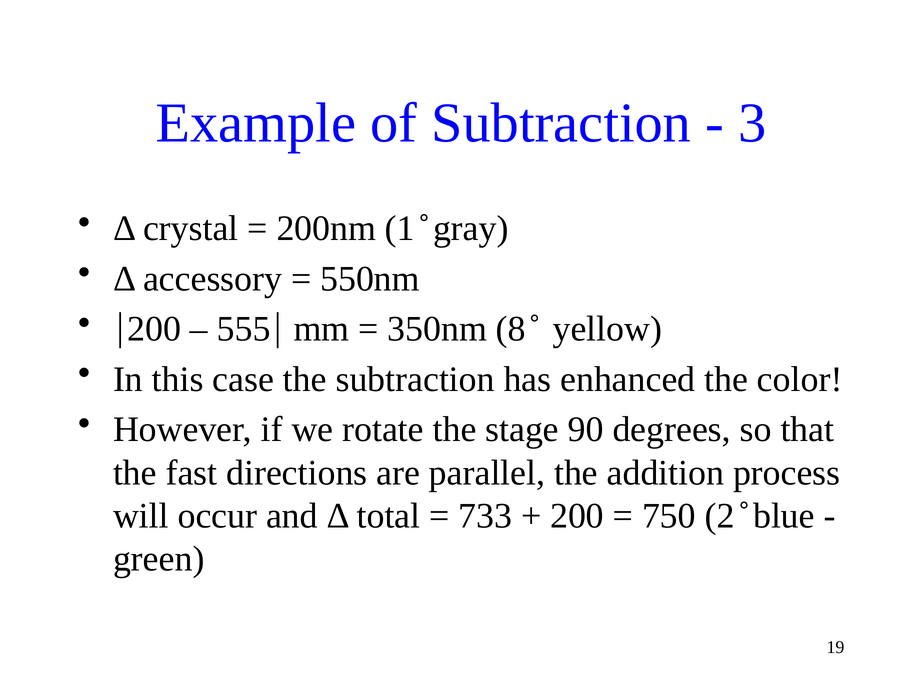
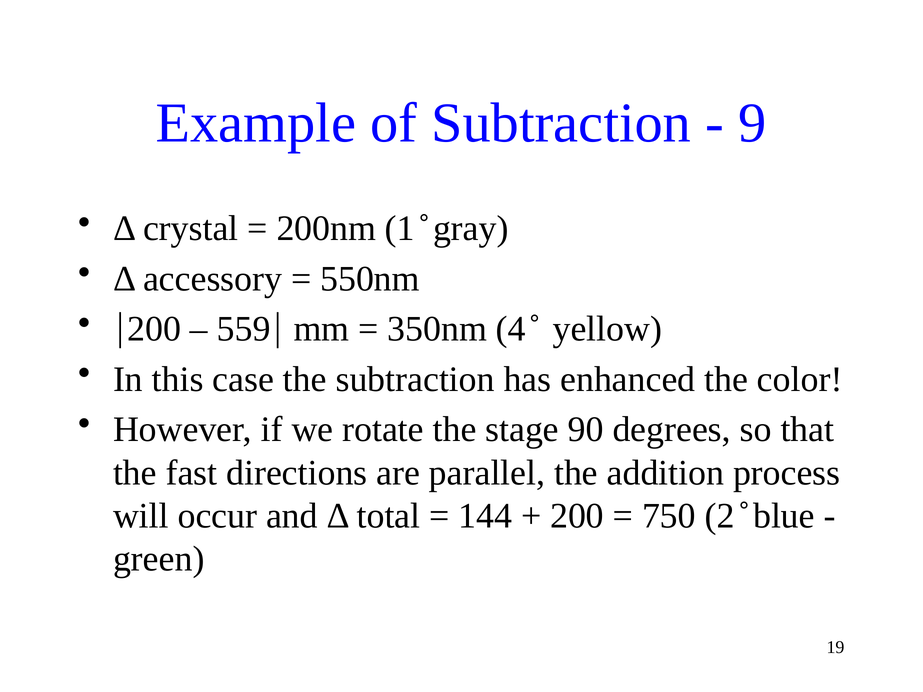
3: 3 -> 9
555: 555 -> 559
8: 8 -> 4
733: 733 -> 144
